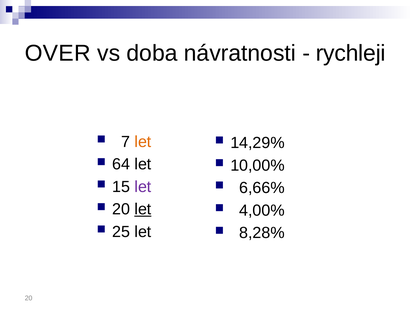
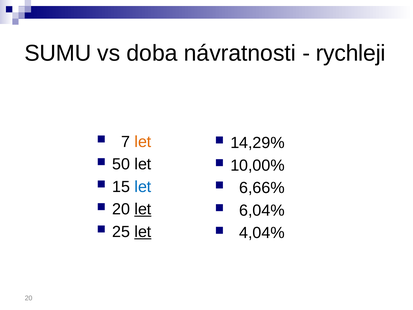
OVER: OVER -> SUMU
64: 64 -> 50
let at (143, 187) colour: purple -> blue
4,00%: 4,00% -> 6,04%
let at (143, 232) underline: none -> present
8,28%: 8,28% -> 4,04%
